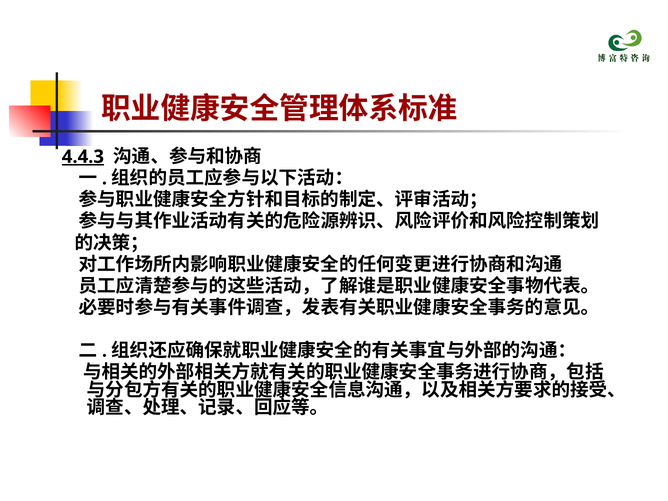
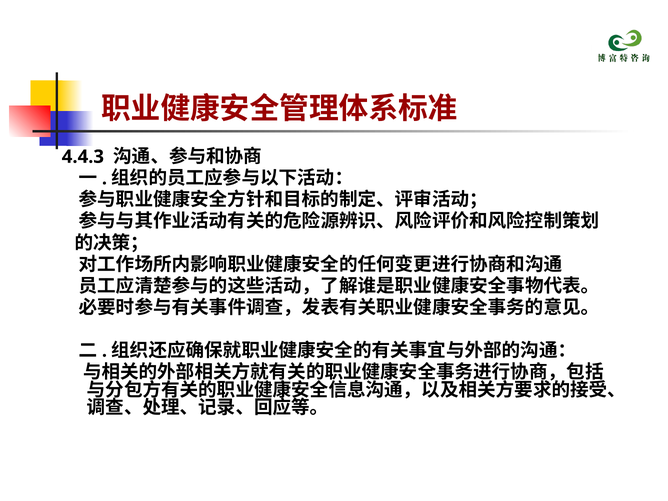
4.4.3 underline: present -> none
